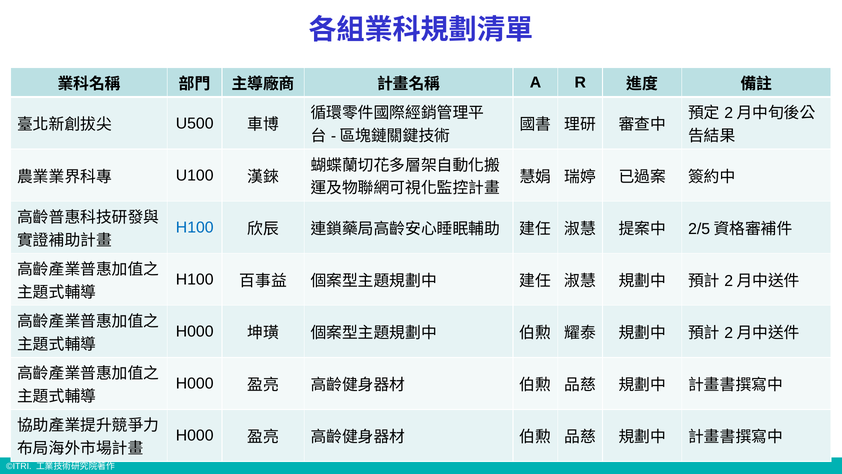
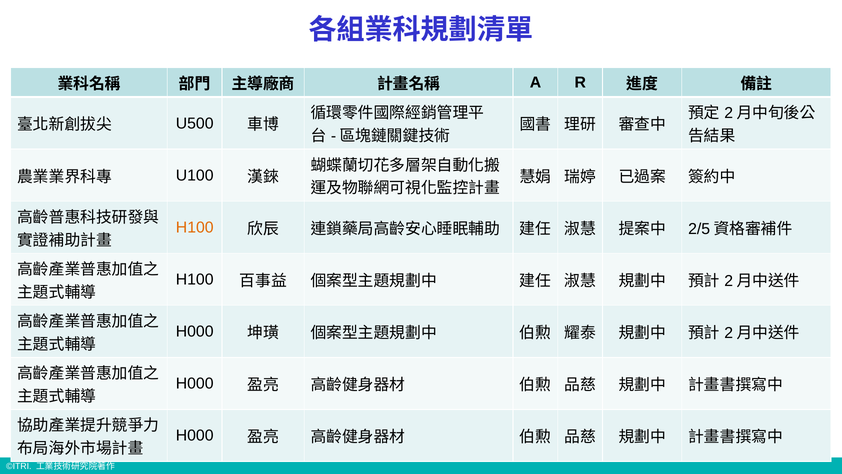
H100 at (195, 227) colour: blue -> orange
